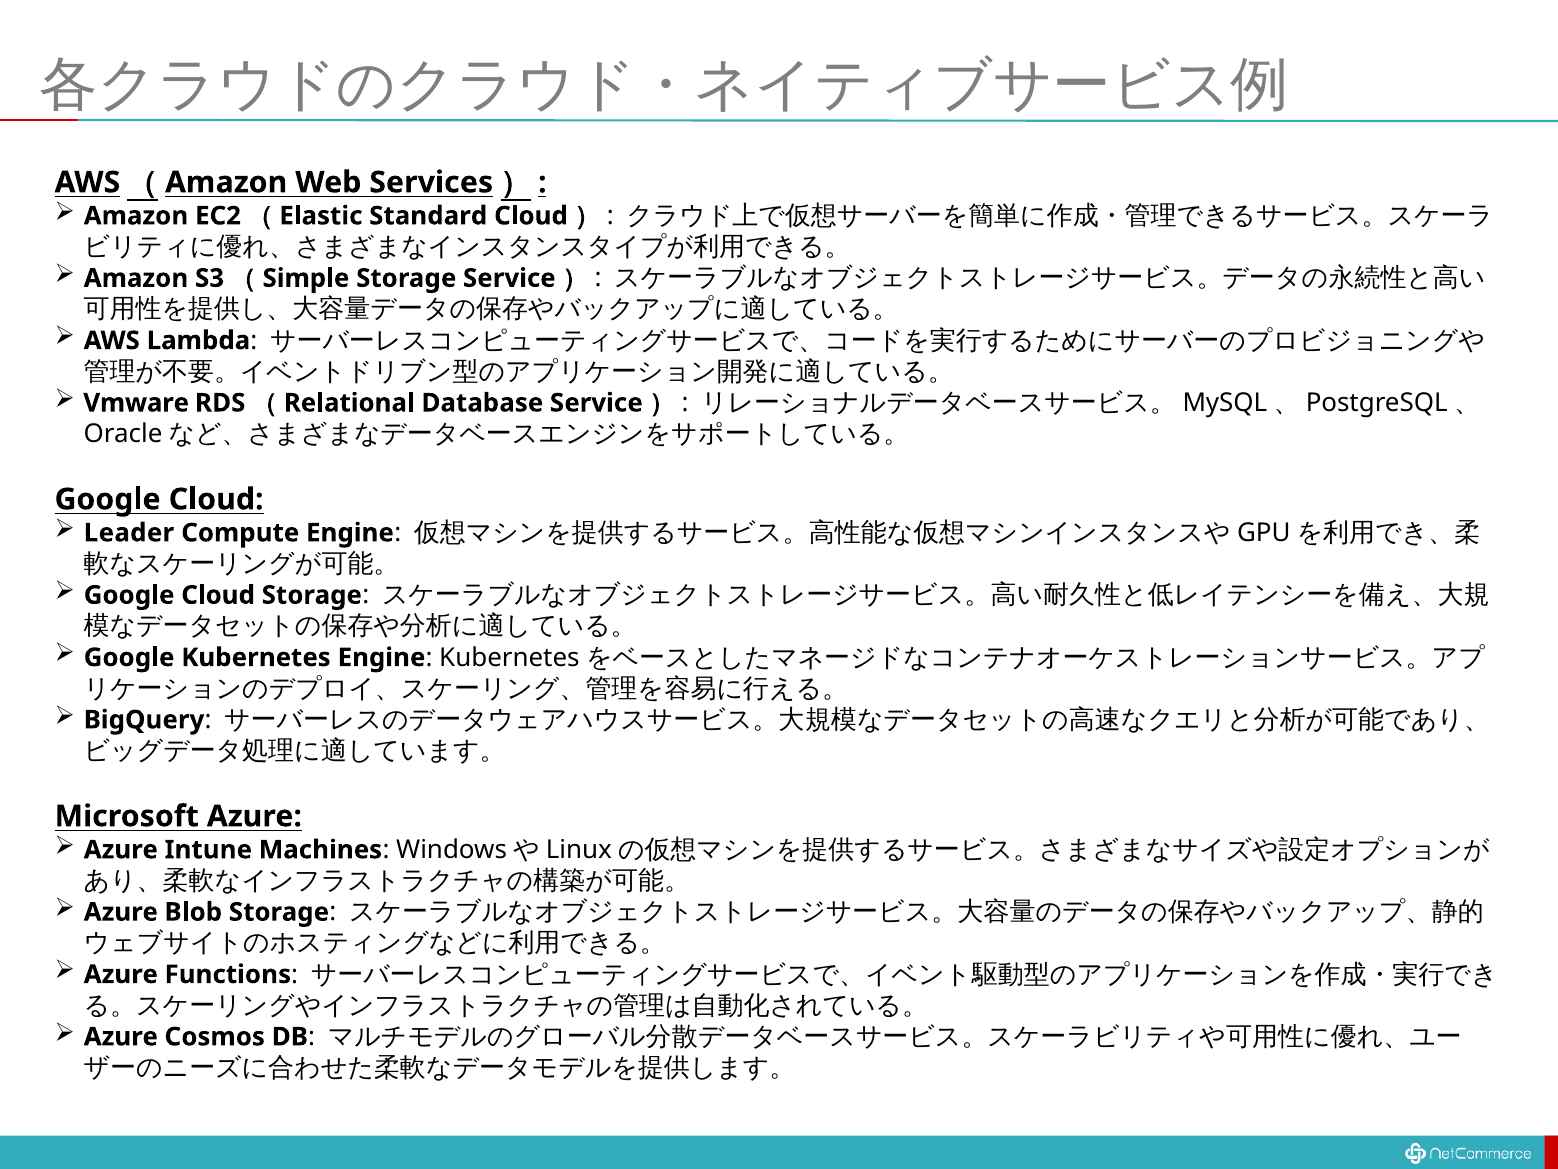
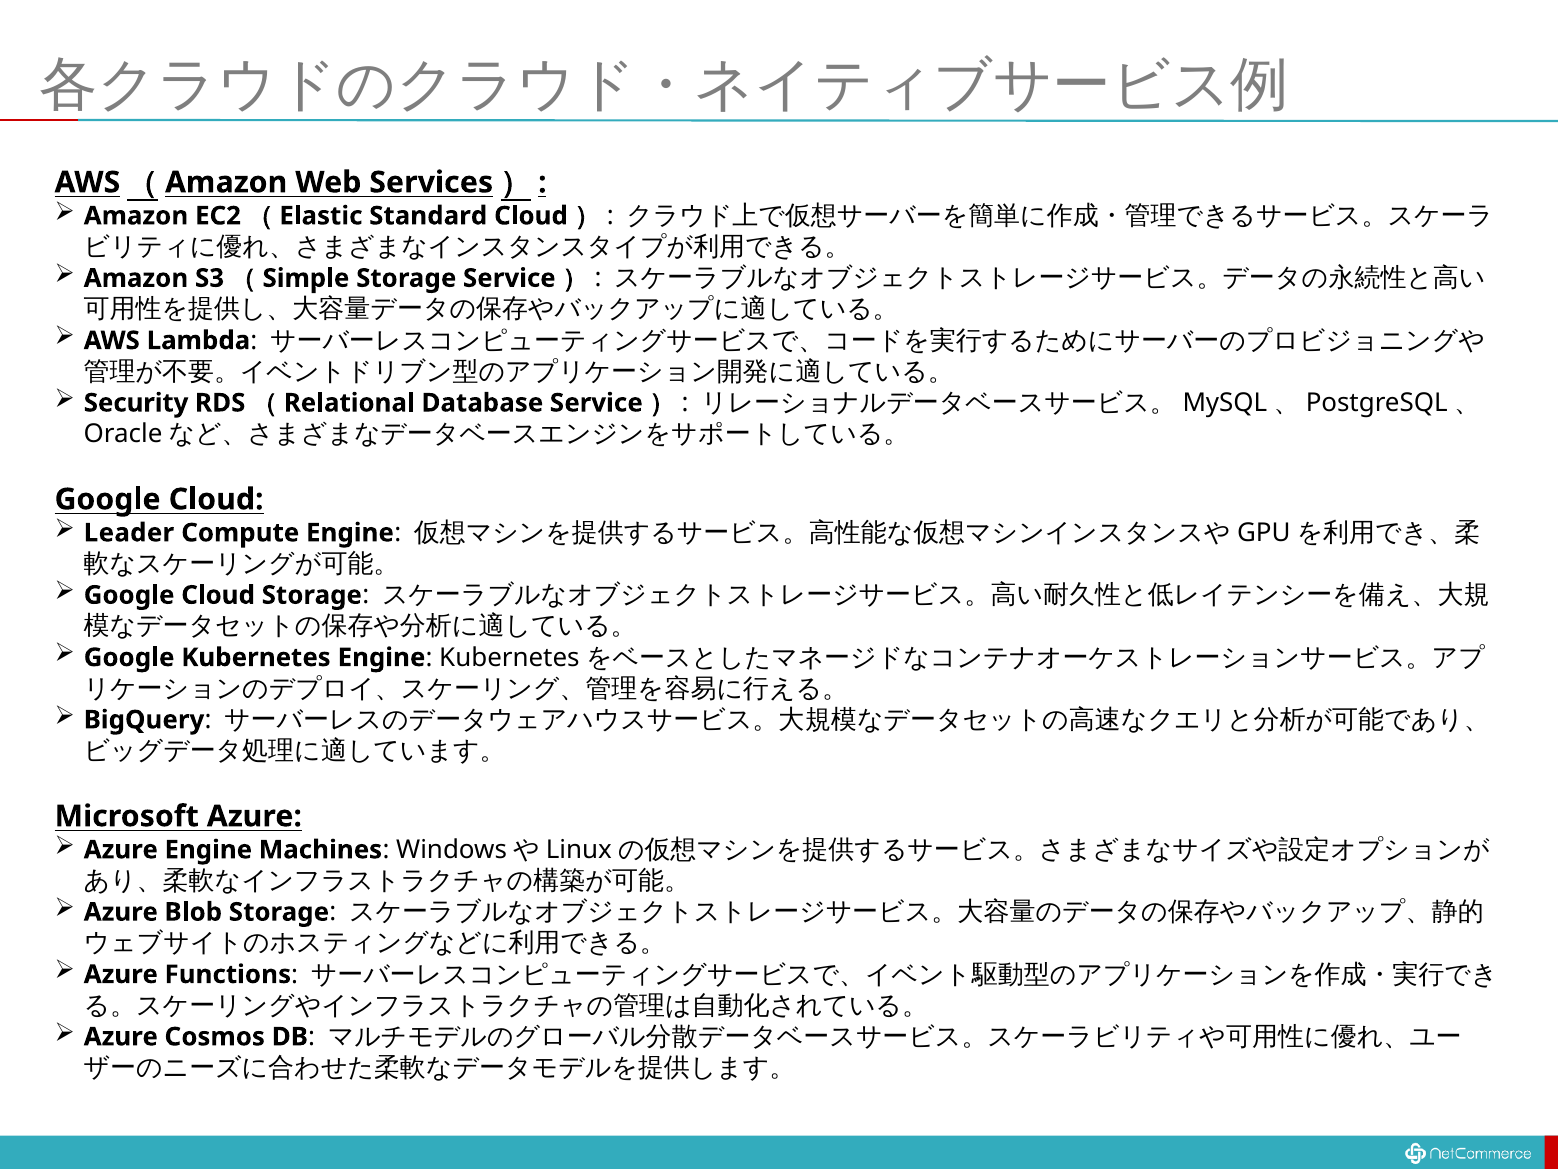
Vmware: Vmware -> Security
Azure Intune: Intune -> Engine
